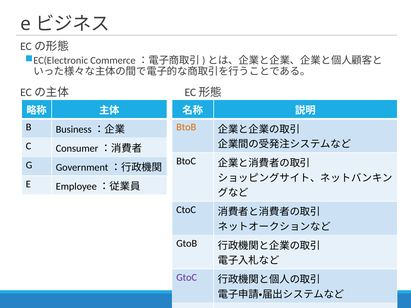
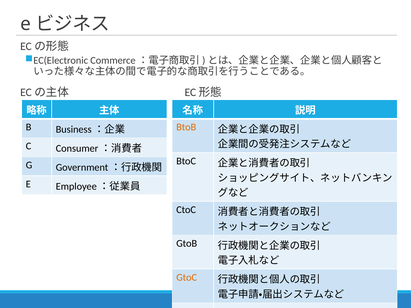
GtoC colour: purple -> orange
